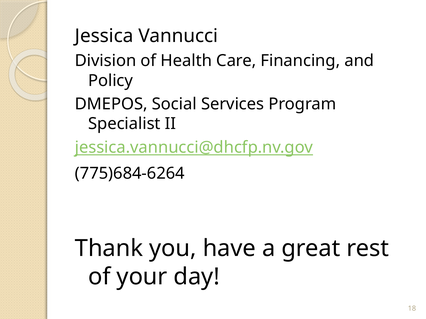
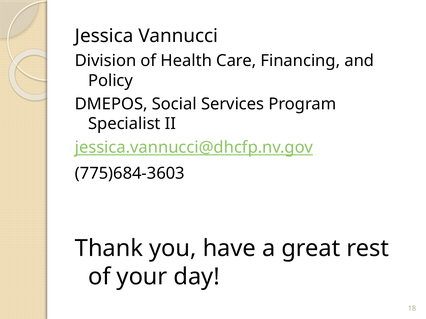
775)684-6264: 775)684-6264 -> 775)684-3603
